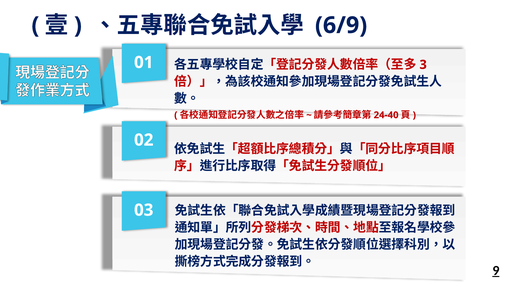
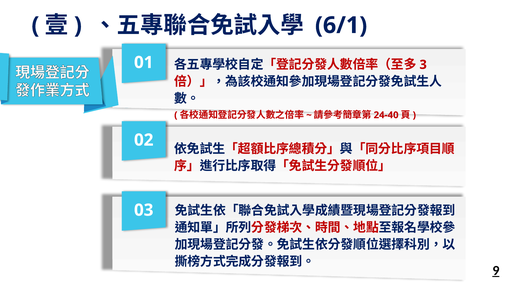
6/9: 6/9 -> 6/1
